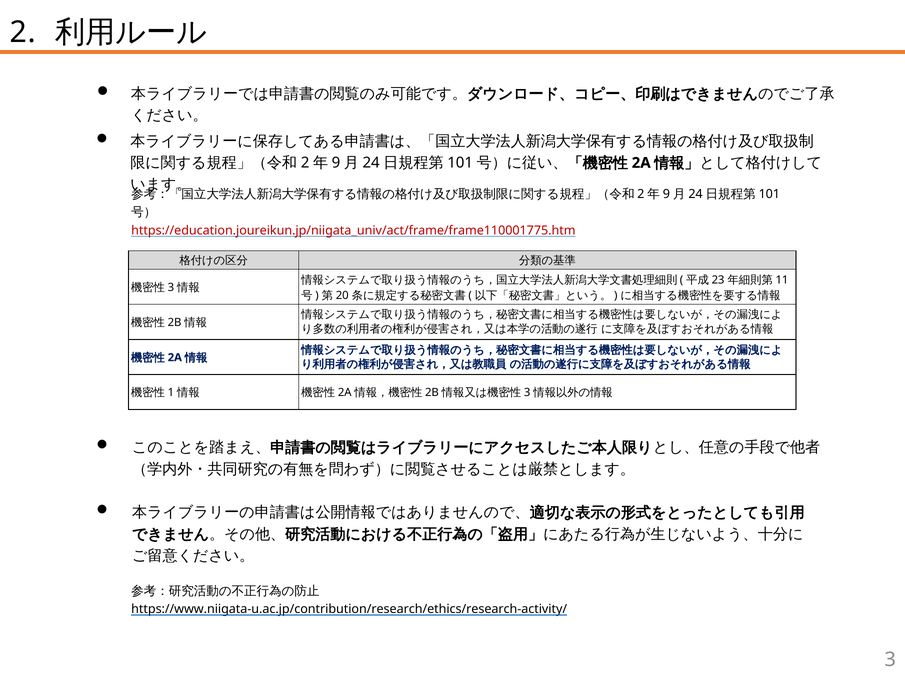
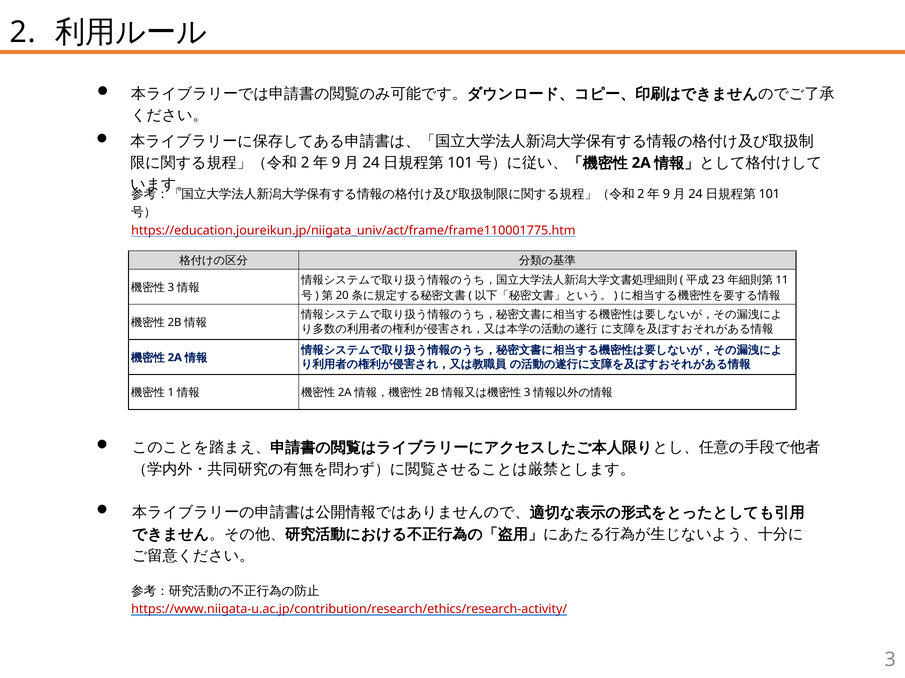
https://www.niigata-u.ac.jp/contribution/research/ethics/research-activity/ colour: black -> red
